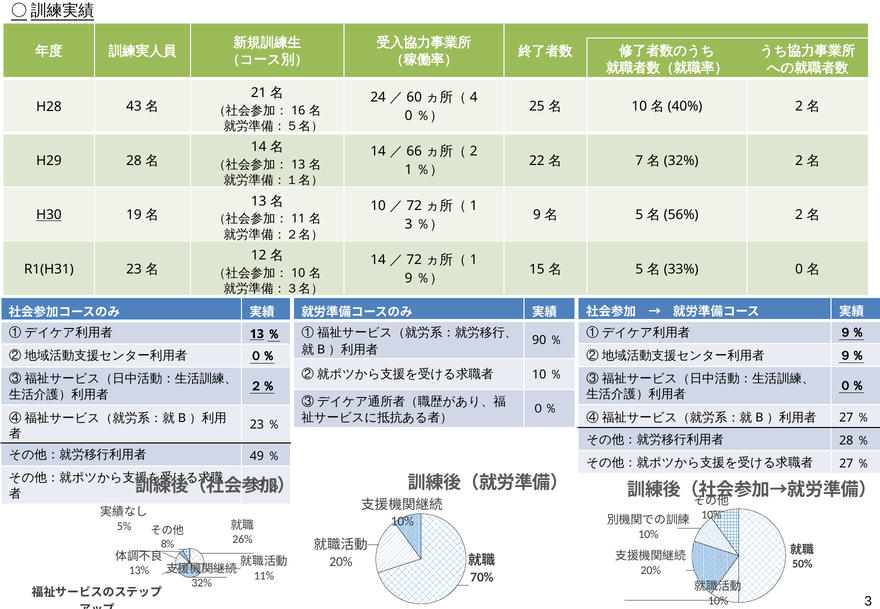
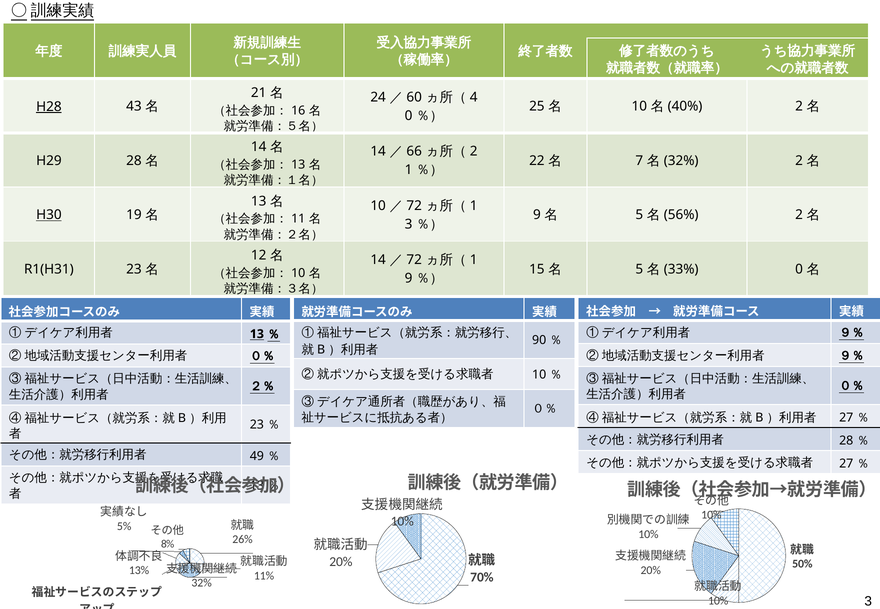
H28 underline: none -> present
